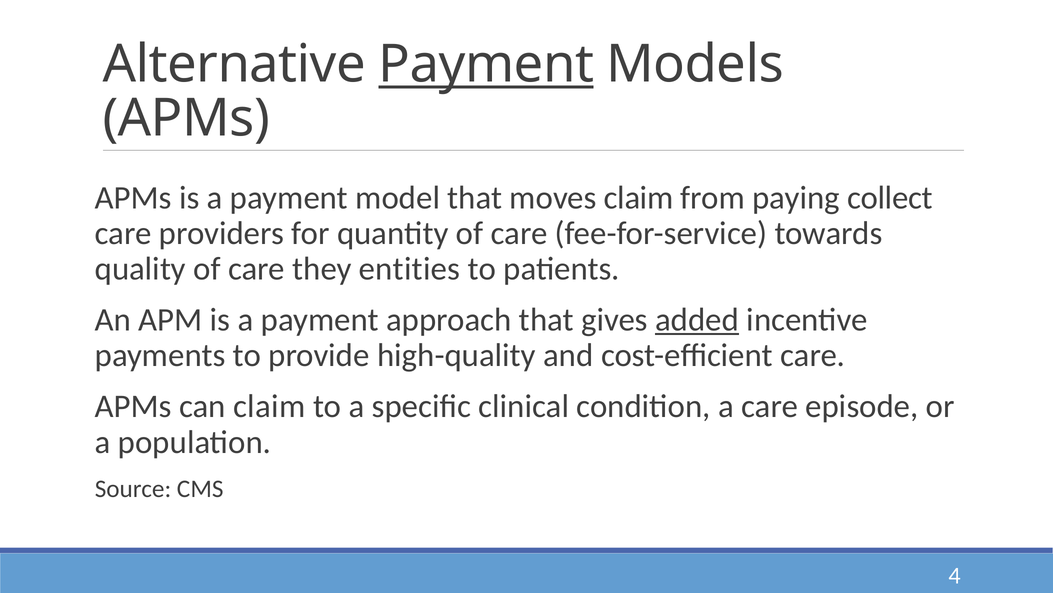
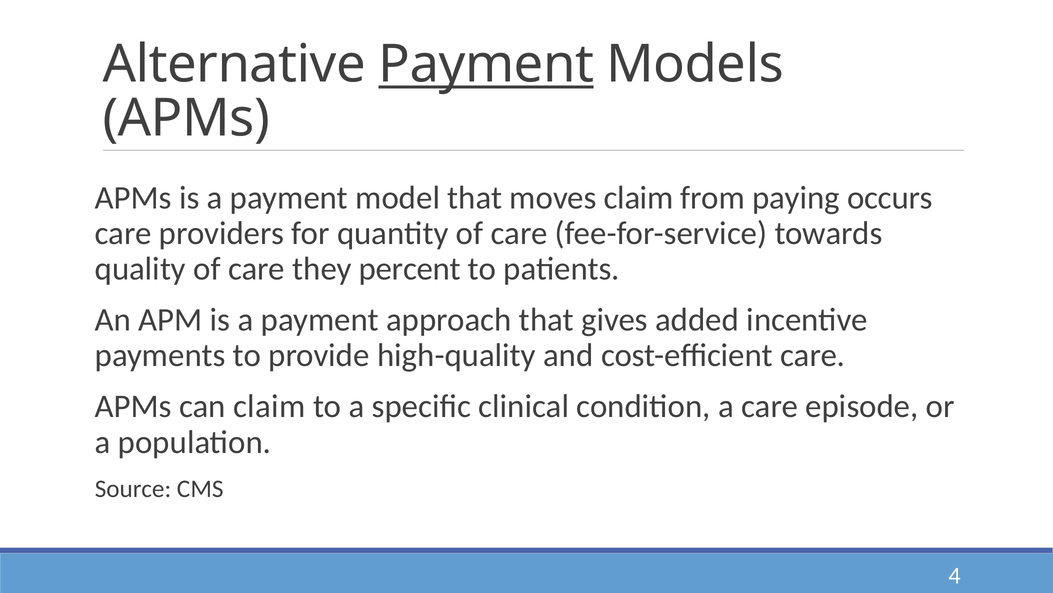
collect: collect -> occurs
entities: entities -> percent
added underline: present -> none
